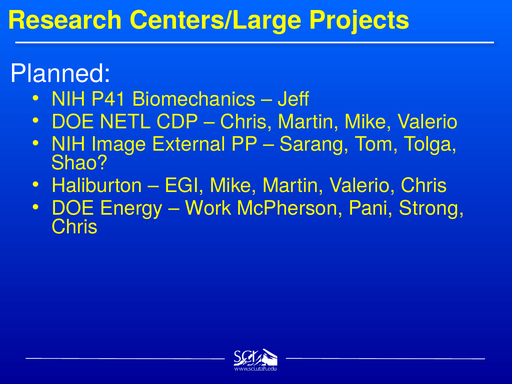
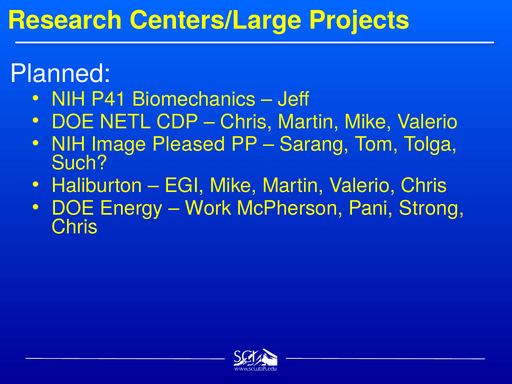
External: External -> Pleased
Shao: Shao -> Such
